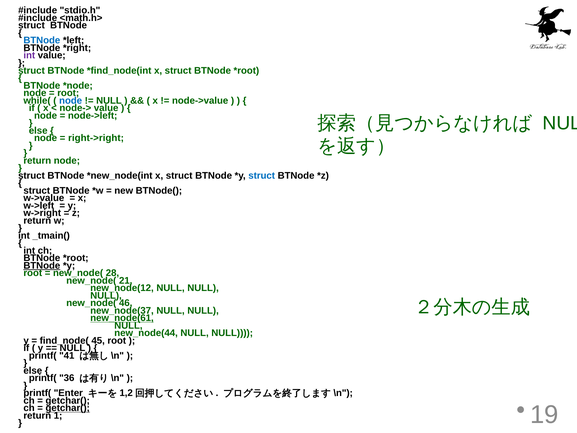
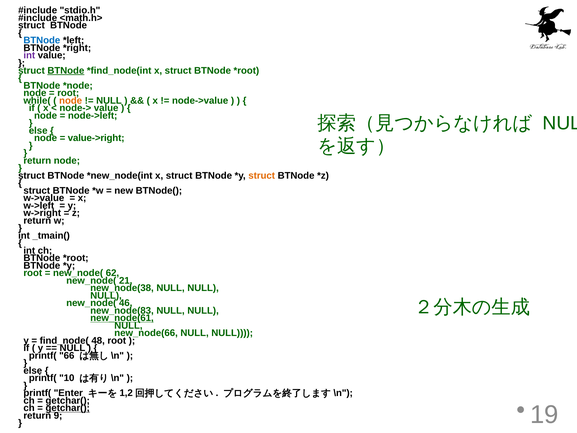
BTNode at (66, 70) underline: none -> present
node at (71, 100) colour: blue -> orange
right->right: right->right -> value->right
struct at (262, 175) colour: blue -> orange
BTNode at (42, 265) underline: present -> none
28: 28 -> 62
new_node(12: new_node(12 -> new_node(38
new_node(37: new_node(37 -> new_node(83
new_node(44: new_node(44 -> new_node(66
45: 45 -> 48
41: 41 -> 66
36: 36 -> 10
1: 1 -> 9
